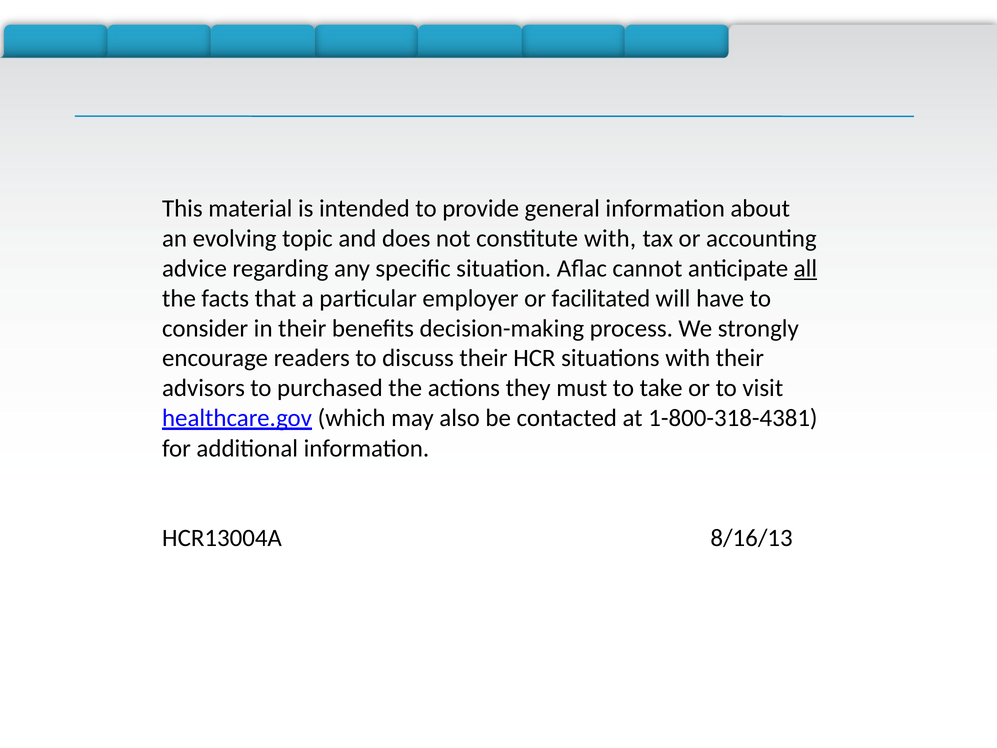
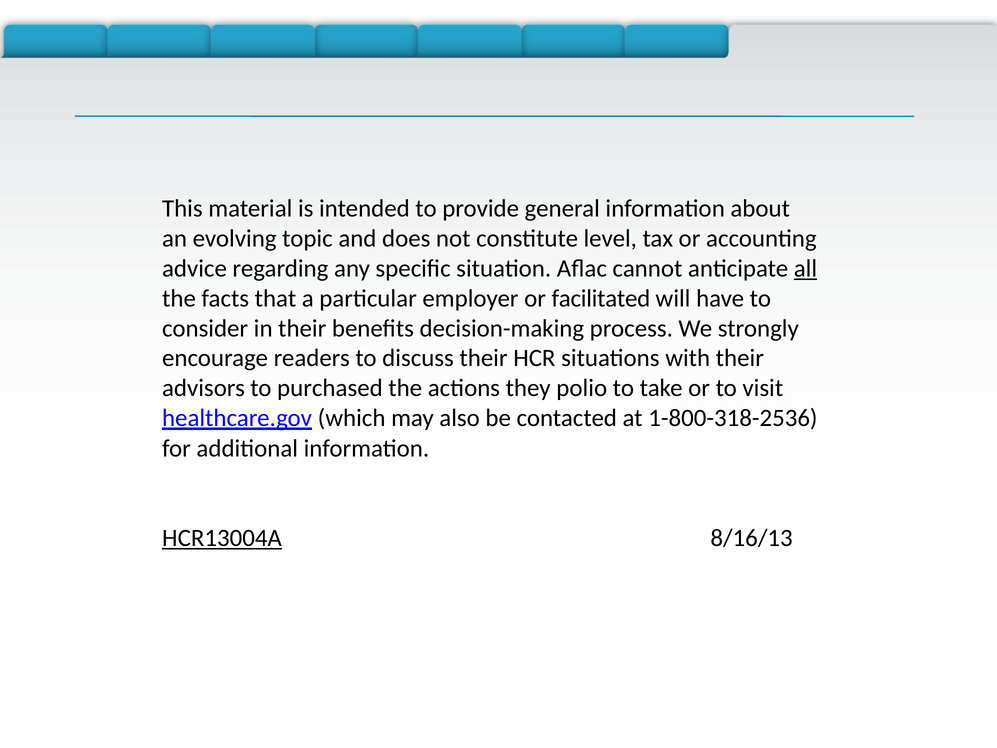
constitute with: with -> level
must: must -> polio
1-800-318-4381: 1-800-318-4381 -> 1-800-318-2536
HCR13004A underline: none -> present
